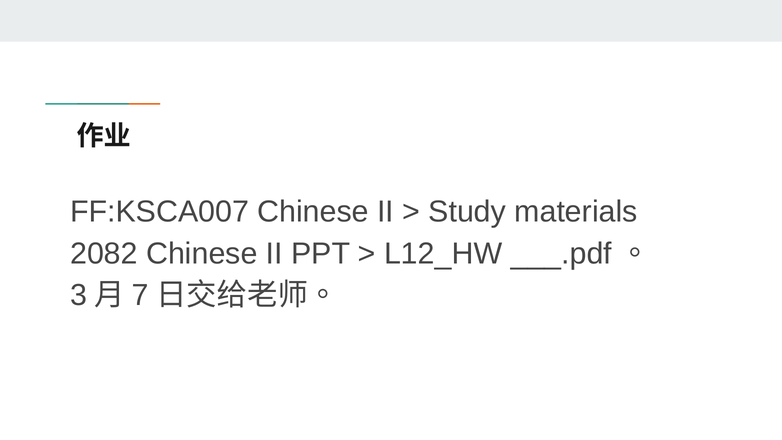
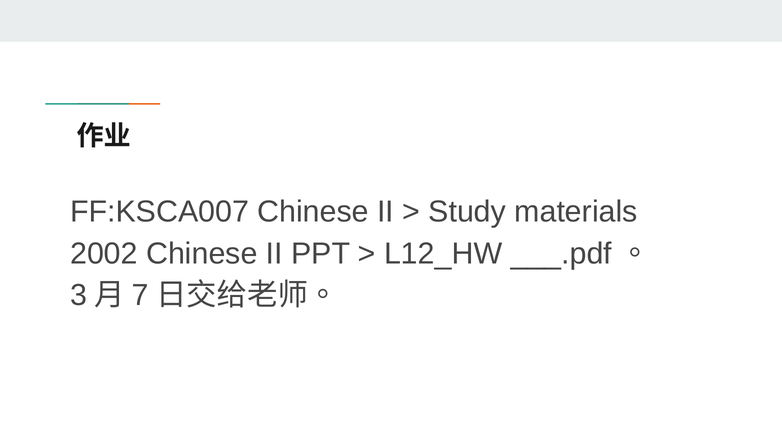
2082: 2082 -> 2002
